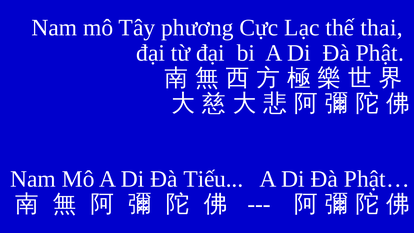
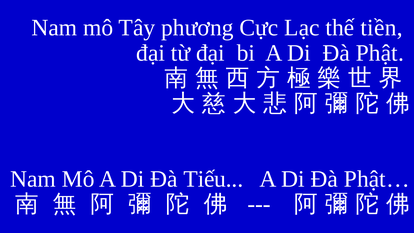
thai: thai -> tiền
